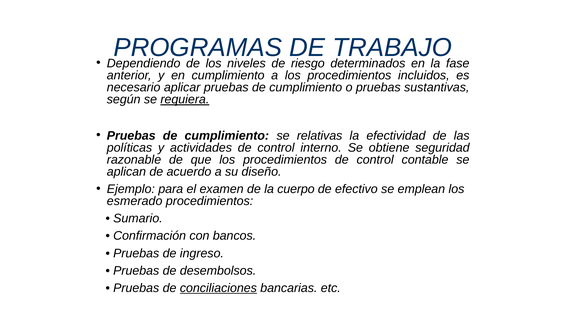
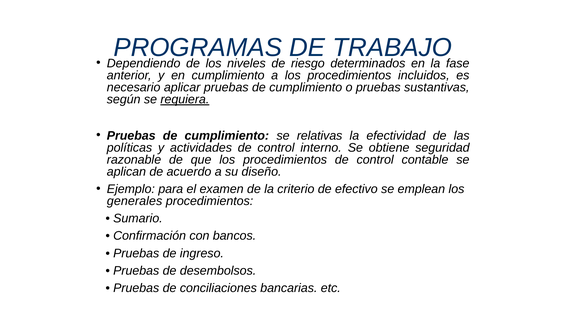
cuerpo: cuerpo -> criterio
esmerado: esmerado -> generales
conciliaciones underline: present -> none
